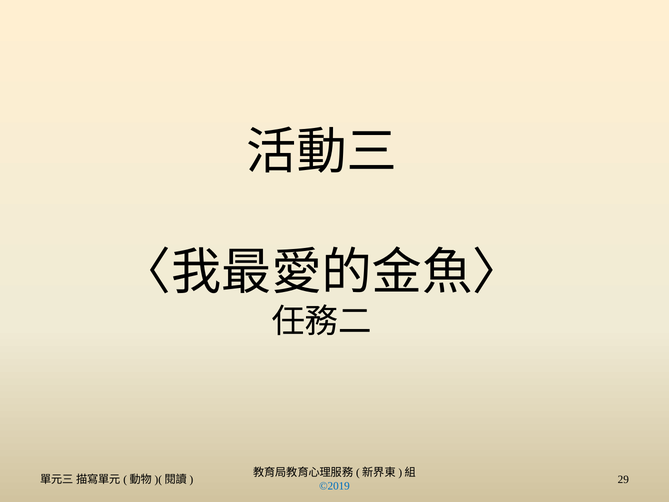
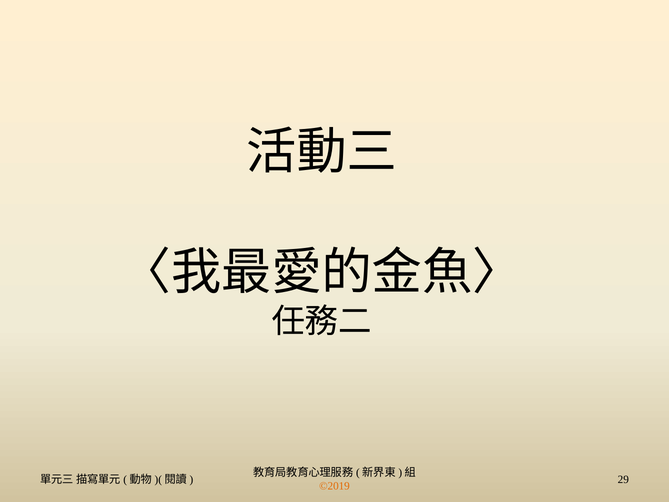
©2019 colour: blue -> orange
